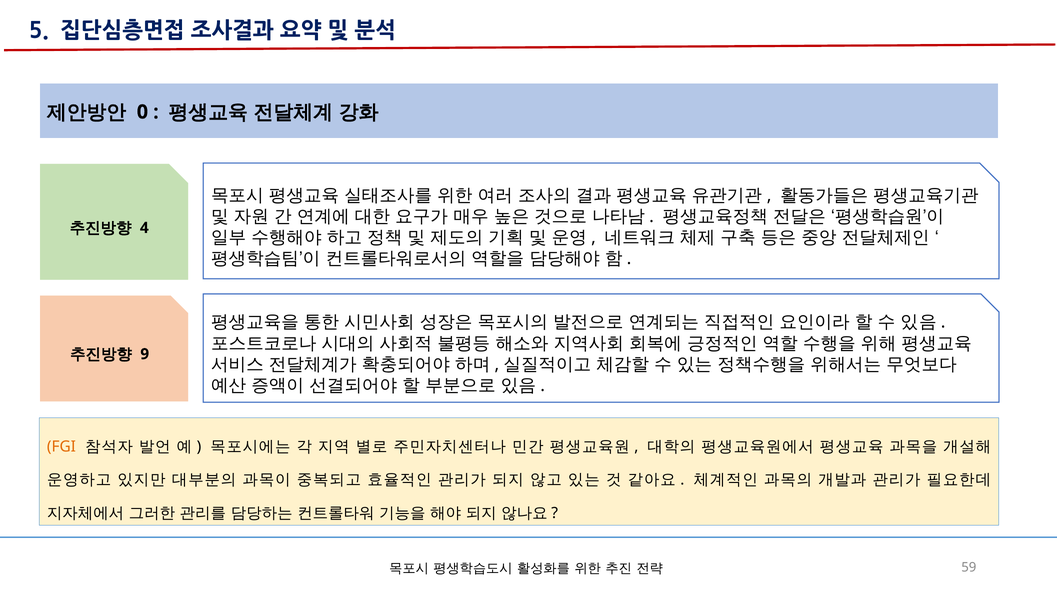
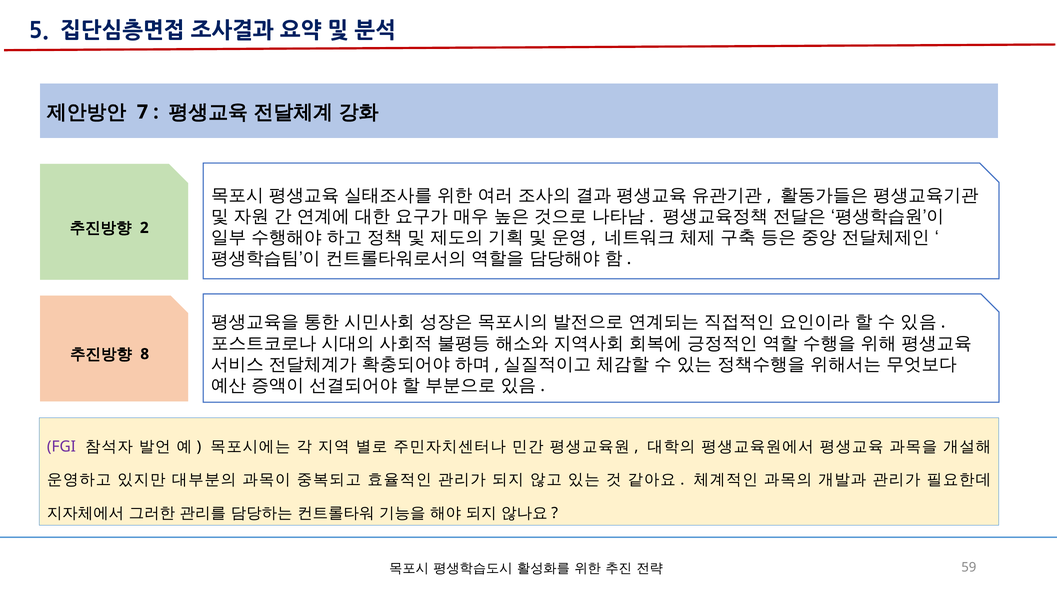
0: 0 -> 7
4: 4 -> 2
9: 9 -> 8
FGI colour: orange -> purple
